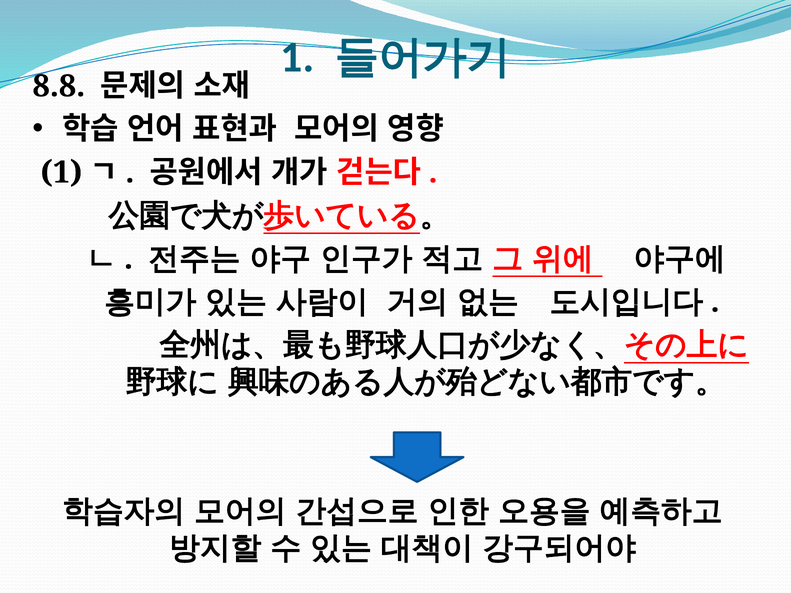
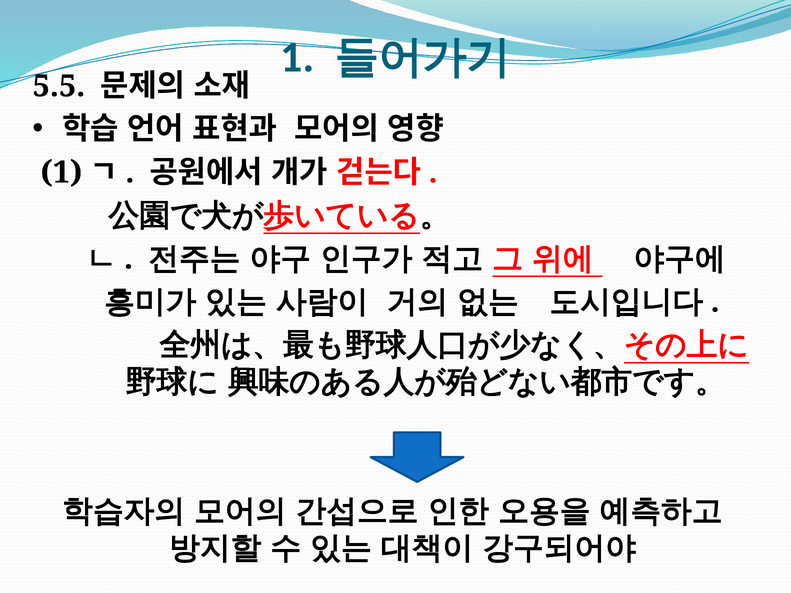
8.8: 8.8 -> 5.5
